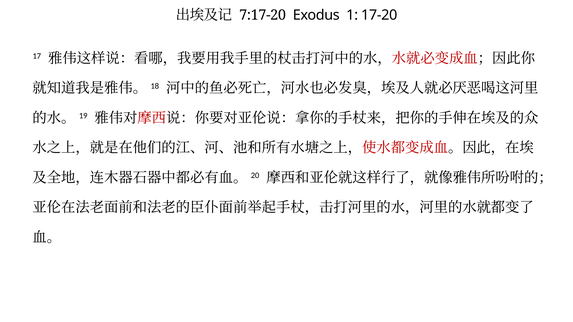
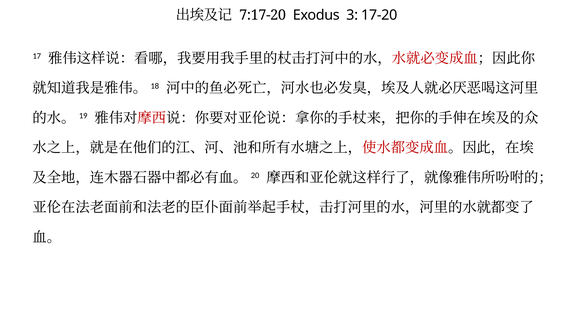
1: 1 -> 3
